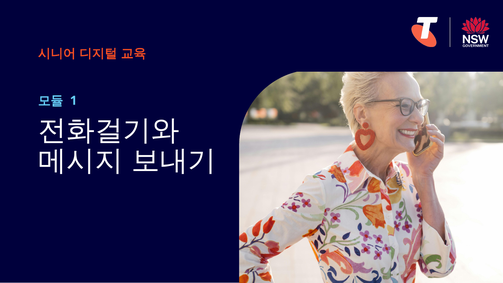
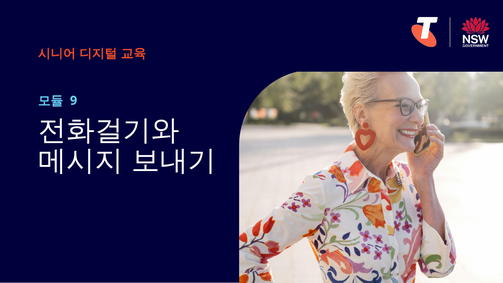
1: 1 -> 9
